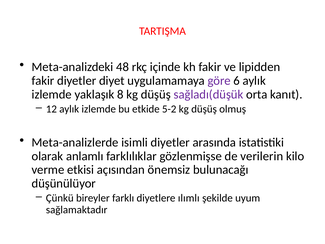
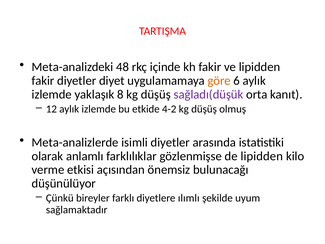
göre colour: purple -> orange
5-2: 5-2 -> 4-2
de verilerin: verilerin -> lipidden
